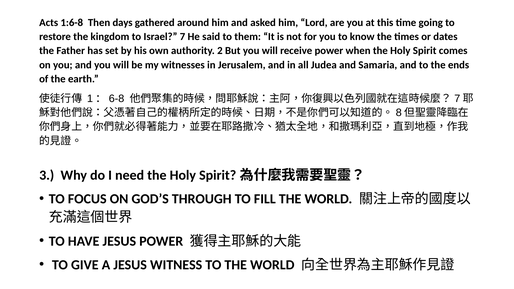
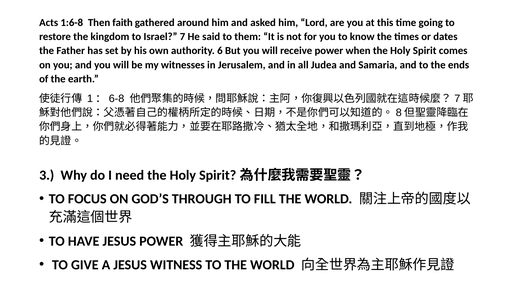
days: days -> faith
2: 2 -> 6
